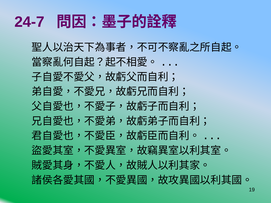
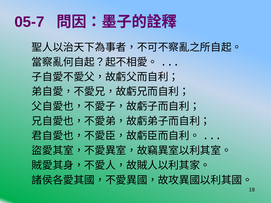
24-7: 24-7 -> 05-7
